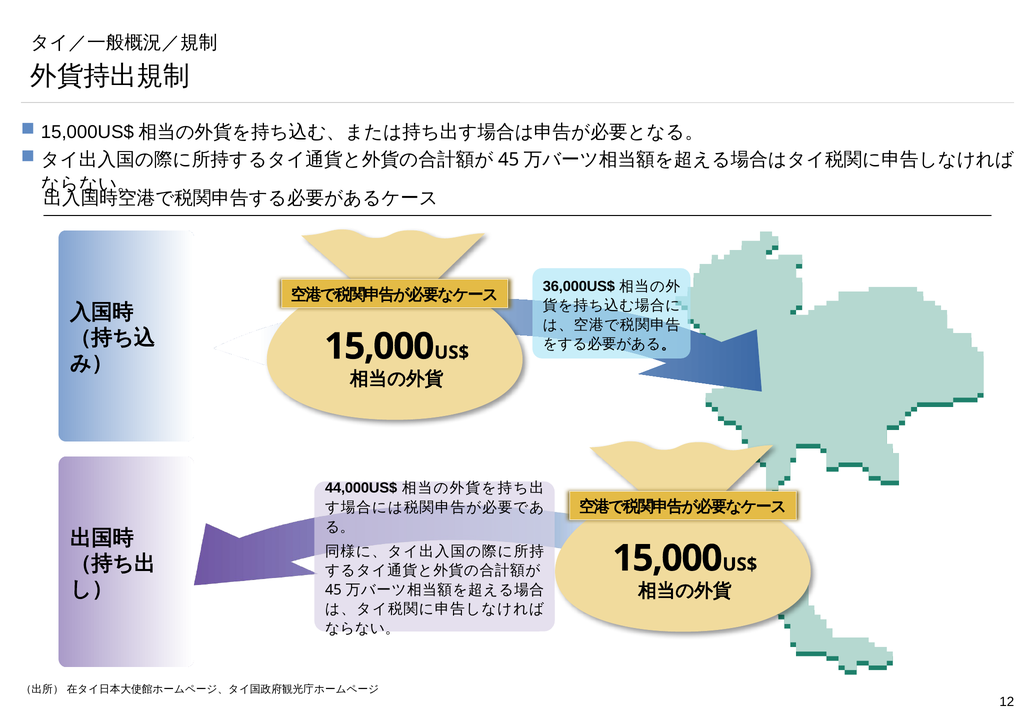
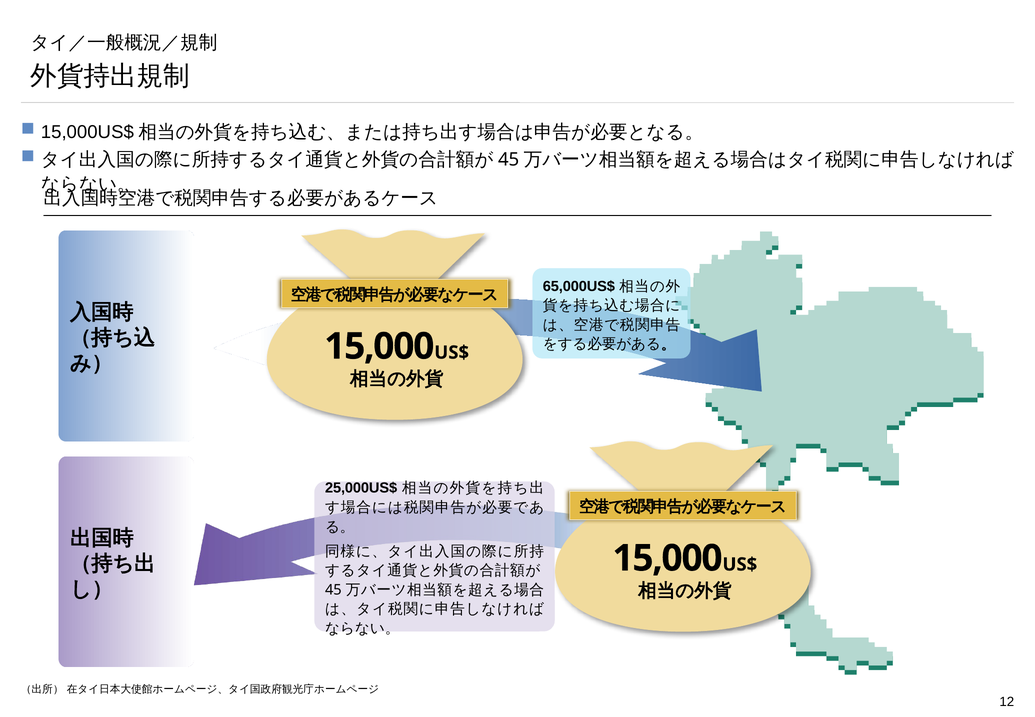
36,000US$: 36,000US$ -> 65,000US$
44,000US$: 44,000US$ -> 25,000US$
